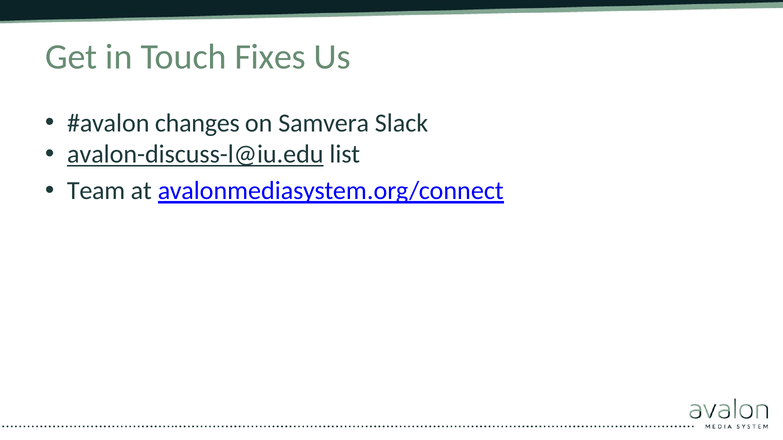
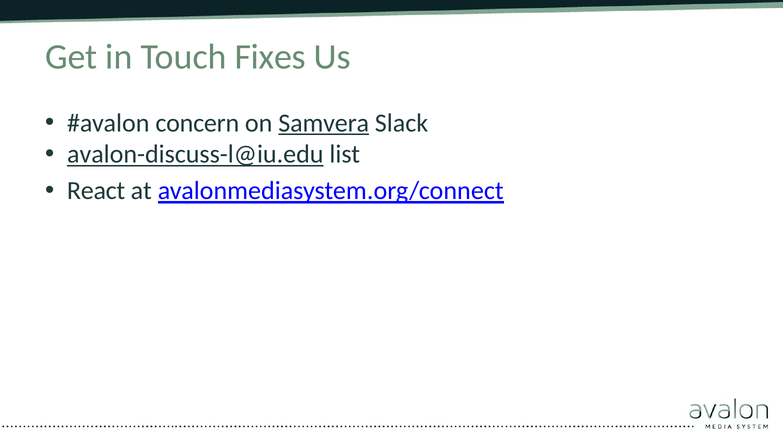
changes: changes -> concern
Samvera underline: none -> present
Team: Team -> React
